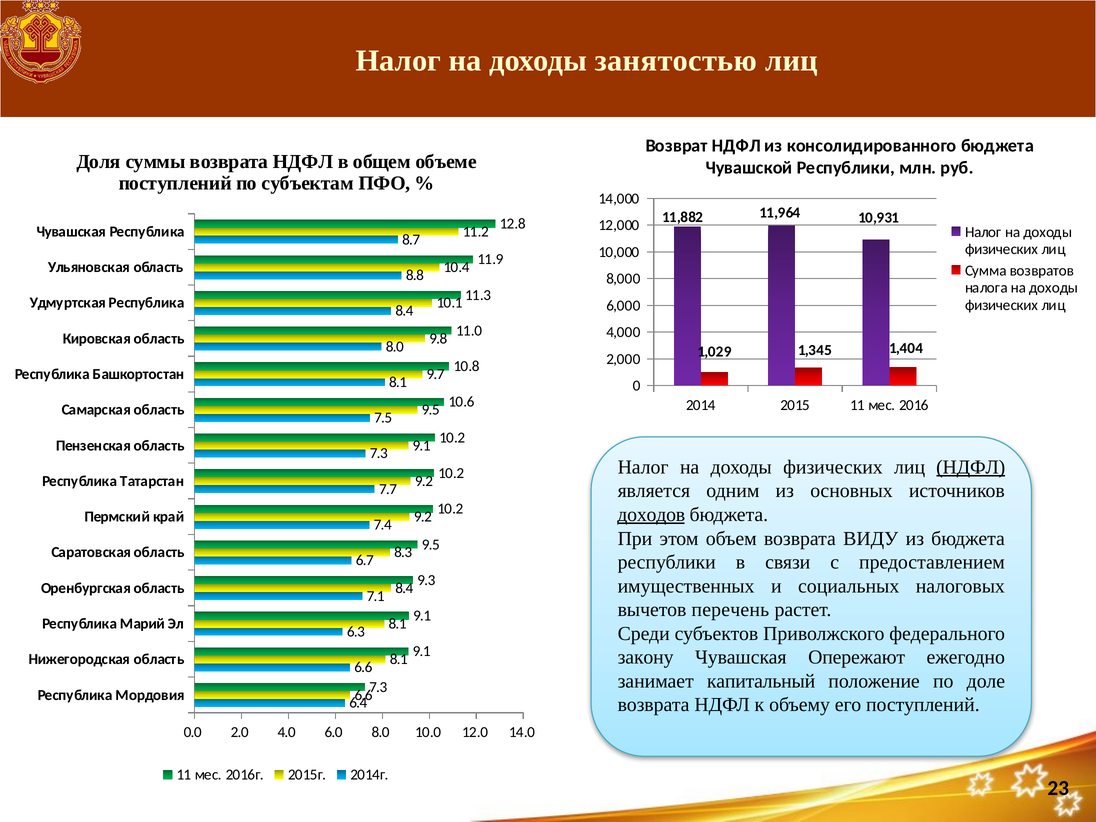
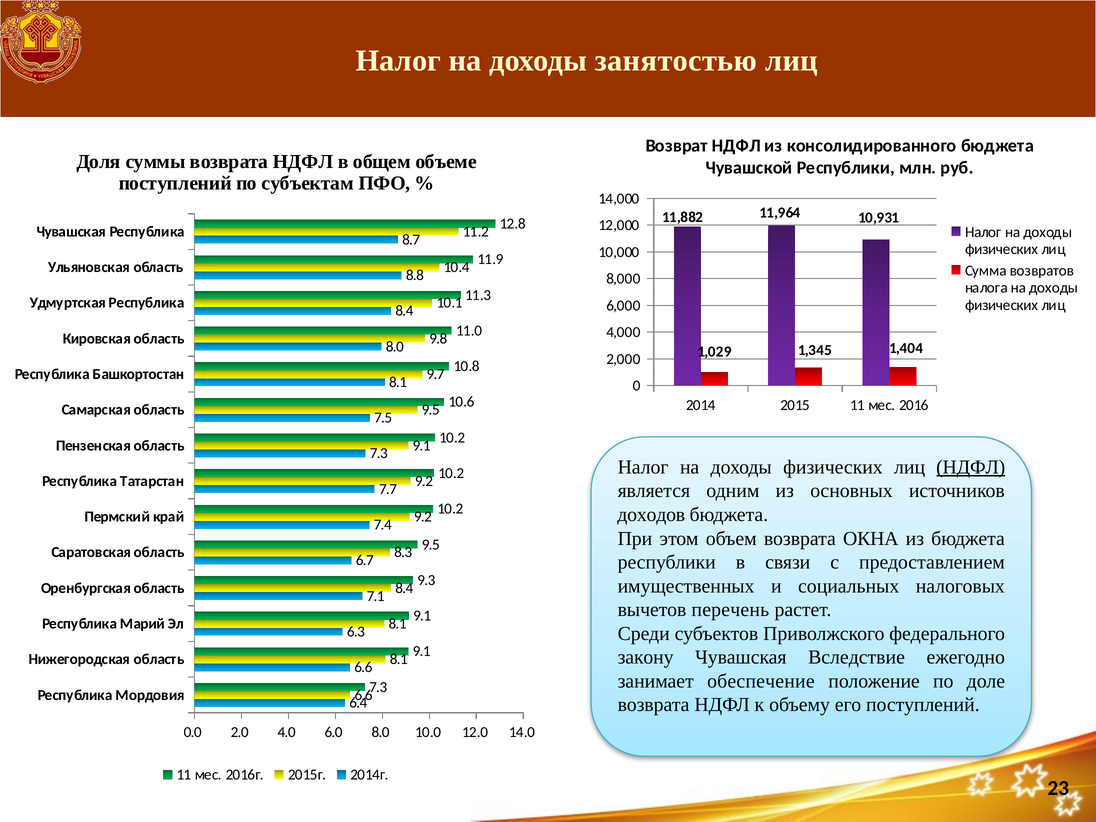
доходов underline: present -> none
ВИДУ: ВИДУ -> ОКНА
Опережают: Опережают -> Вследствие
капитальный: капитальный -> обеспечение
